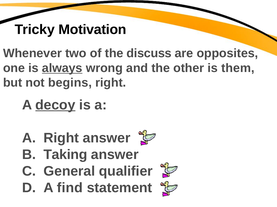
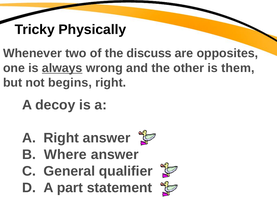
Motivation: Motivation -> Physically
decoy underline: present -> none
Taking: Taking -> Where
find: find -> part
